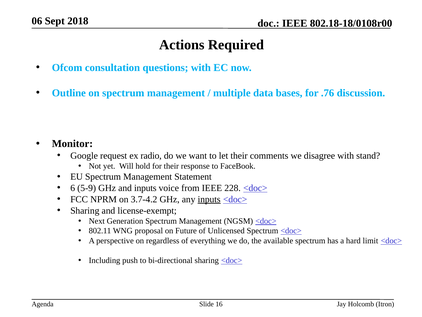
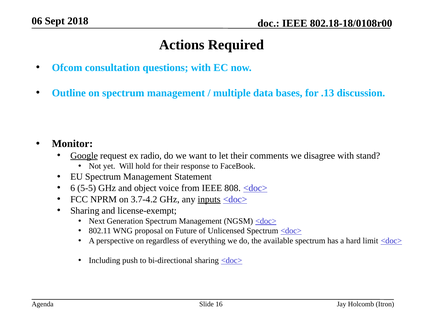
.76: .76 -> .13
Google underline: none -> present
5-9: 5-9 -> 5-5
and inputs: inputs -> object
228: 228 -> 808
